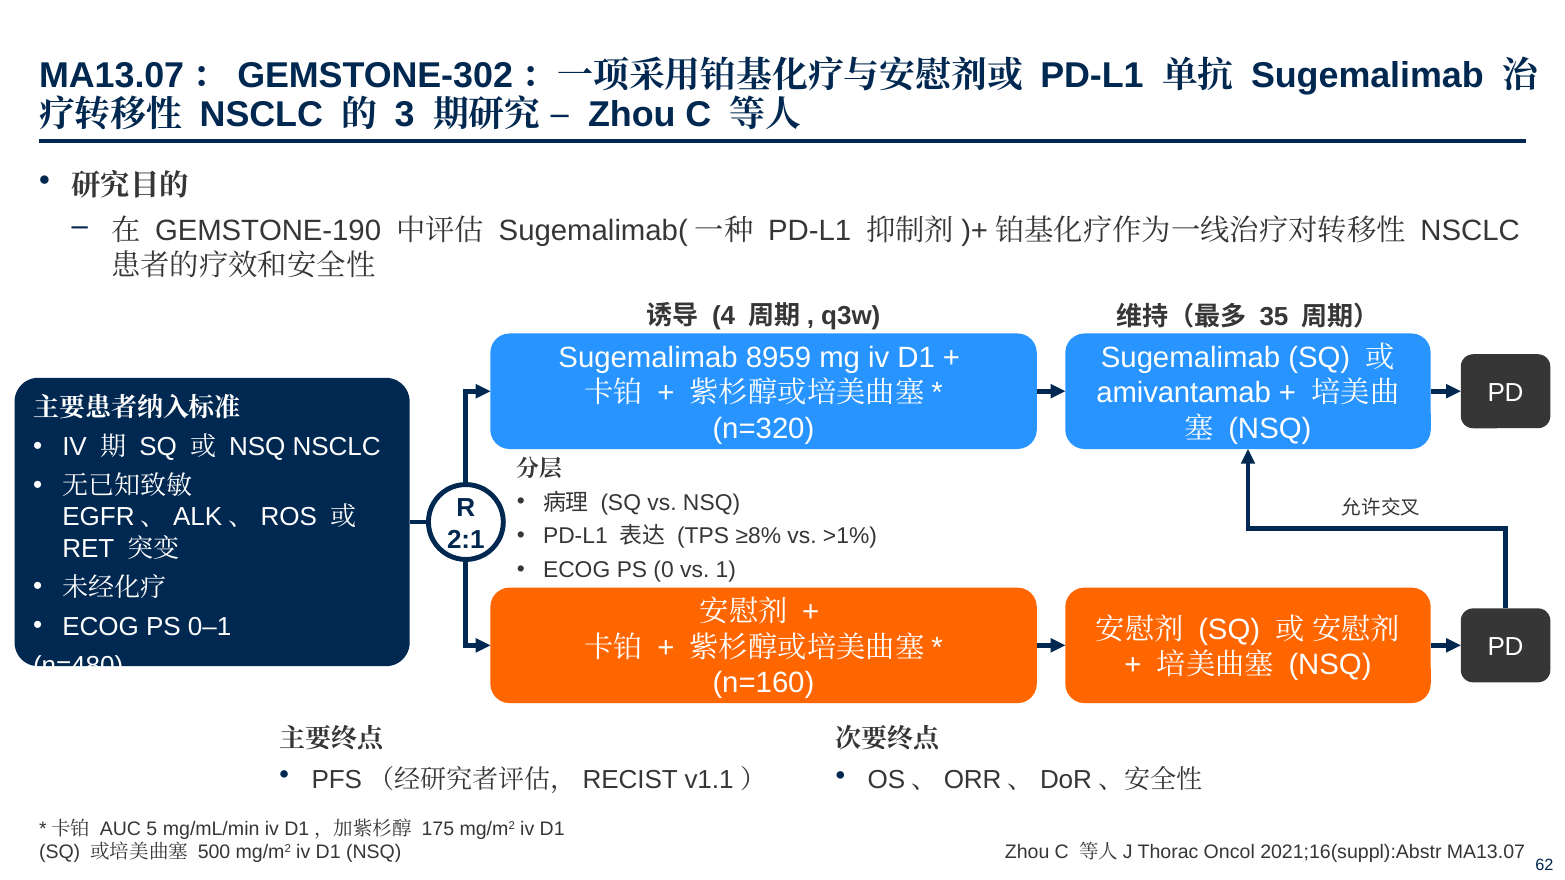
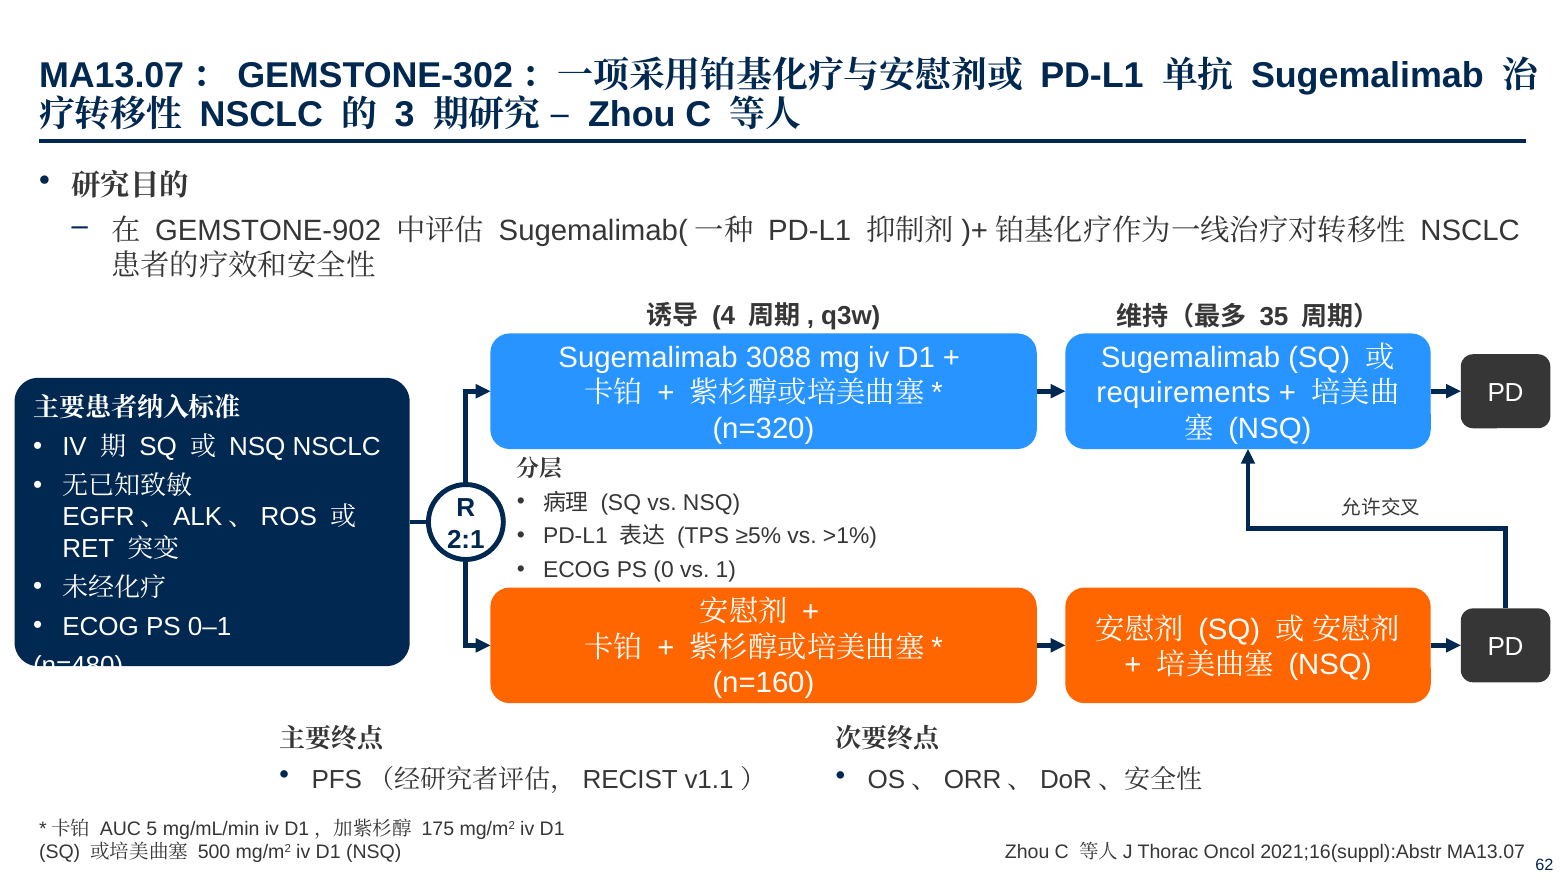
GEMSTONE-190: GEMSTONE-190 -> GEMSTONE-902
8959: 8959 -> 3088
amivantamab: amivantamab -> requirements
≥8%: ≥8% -> ≥5%
